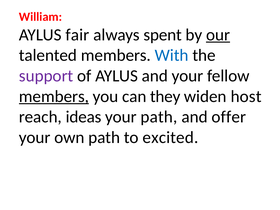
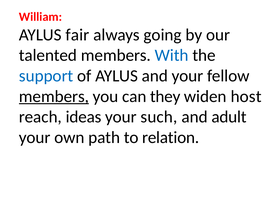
spent: spent -> going
our underline: present -> none
support colour: purple -> blue
your path: path -> such
offer: offer -> adult
excited: excited -> relation
